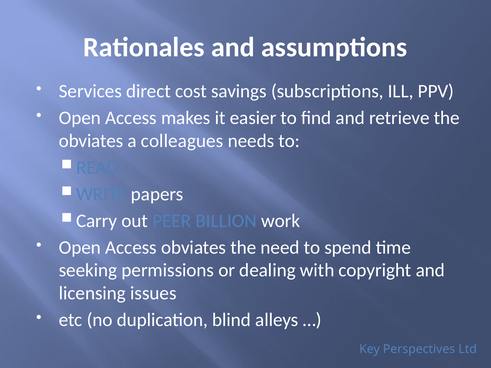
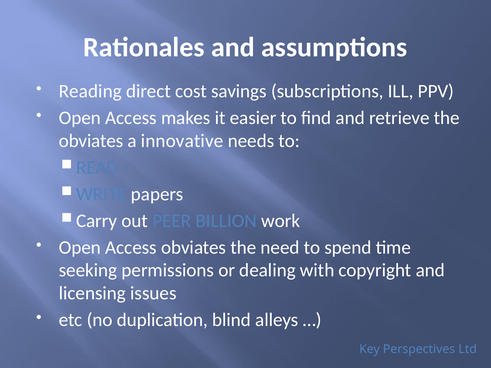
Services: Services -> Reading
colleagues: colleagues -> innovative
